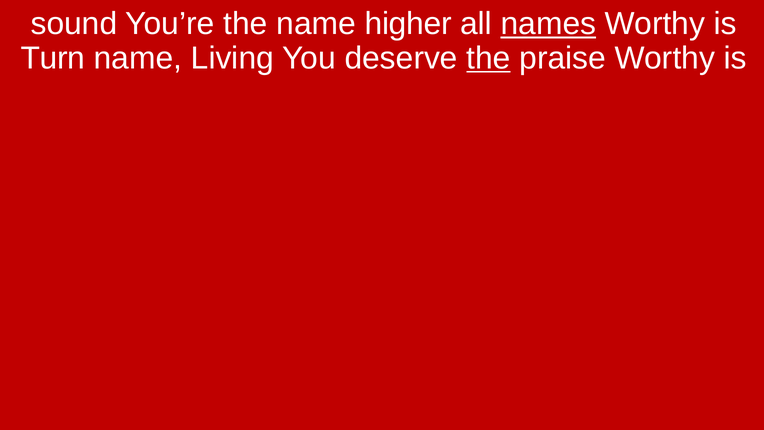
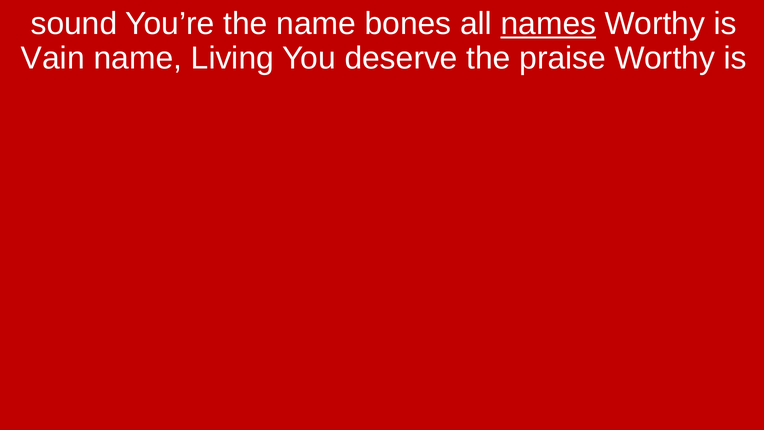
higher: higher -> bones
Turn: Turn -> Vain
the at (489, 58) underline: present -> none
